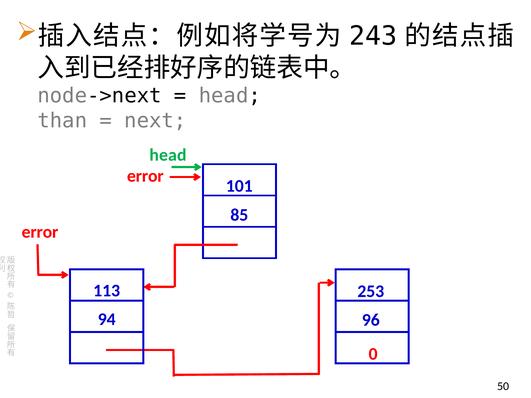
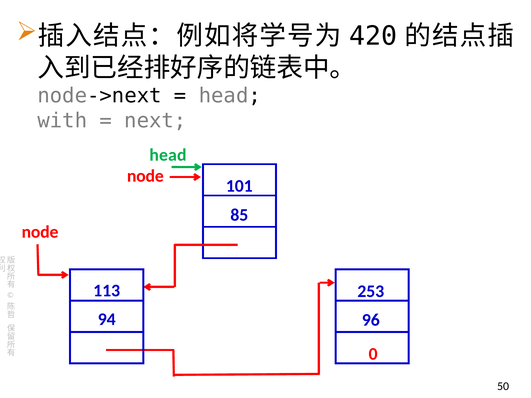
243: 243 -> 420
than: than -> with
error at (145, 176): error -> node
error at (40, 232): error -> node
